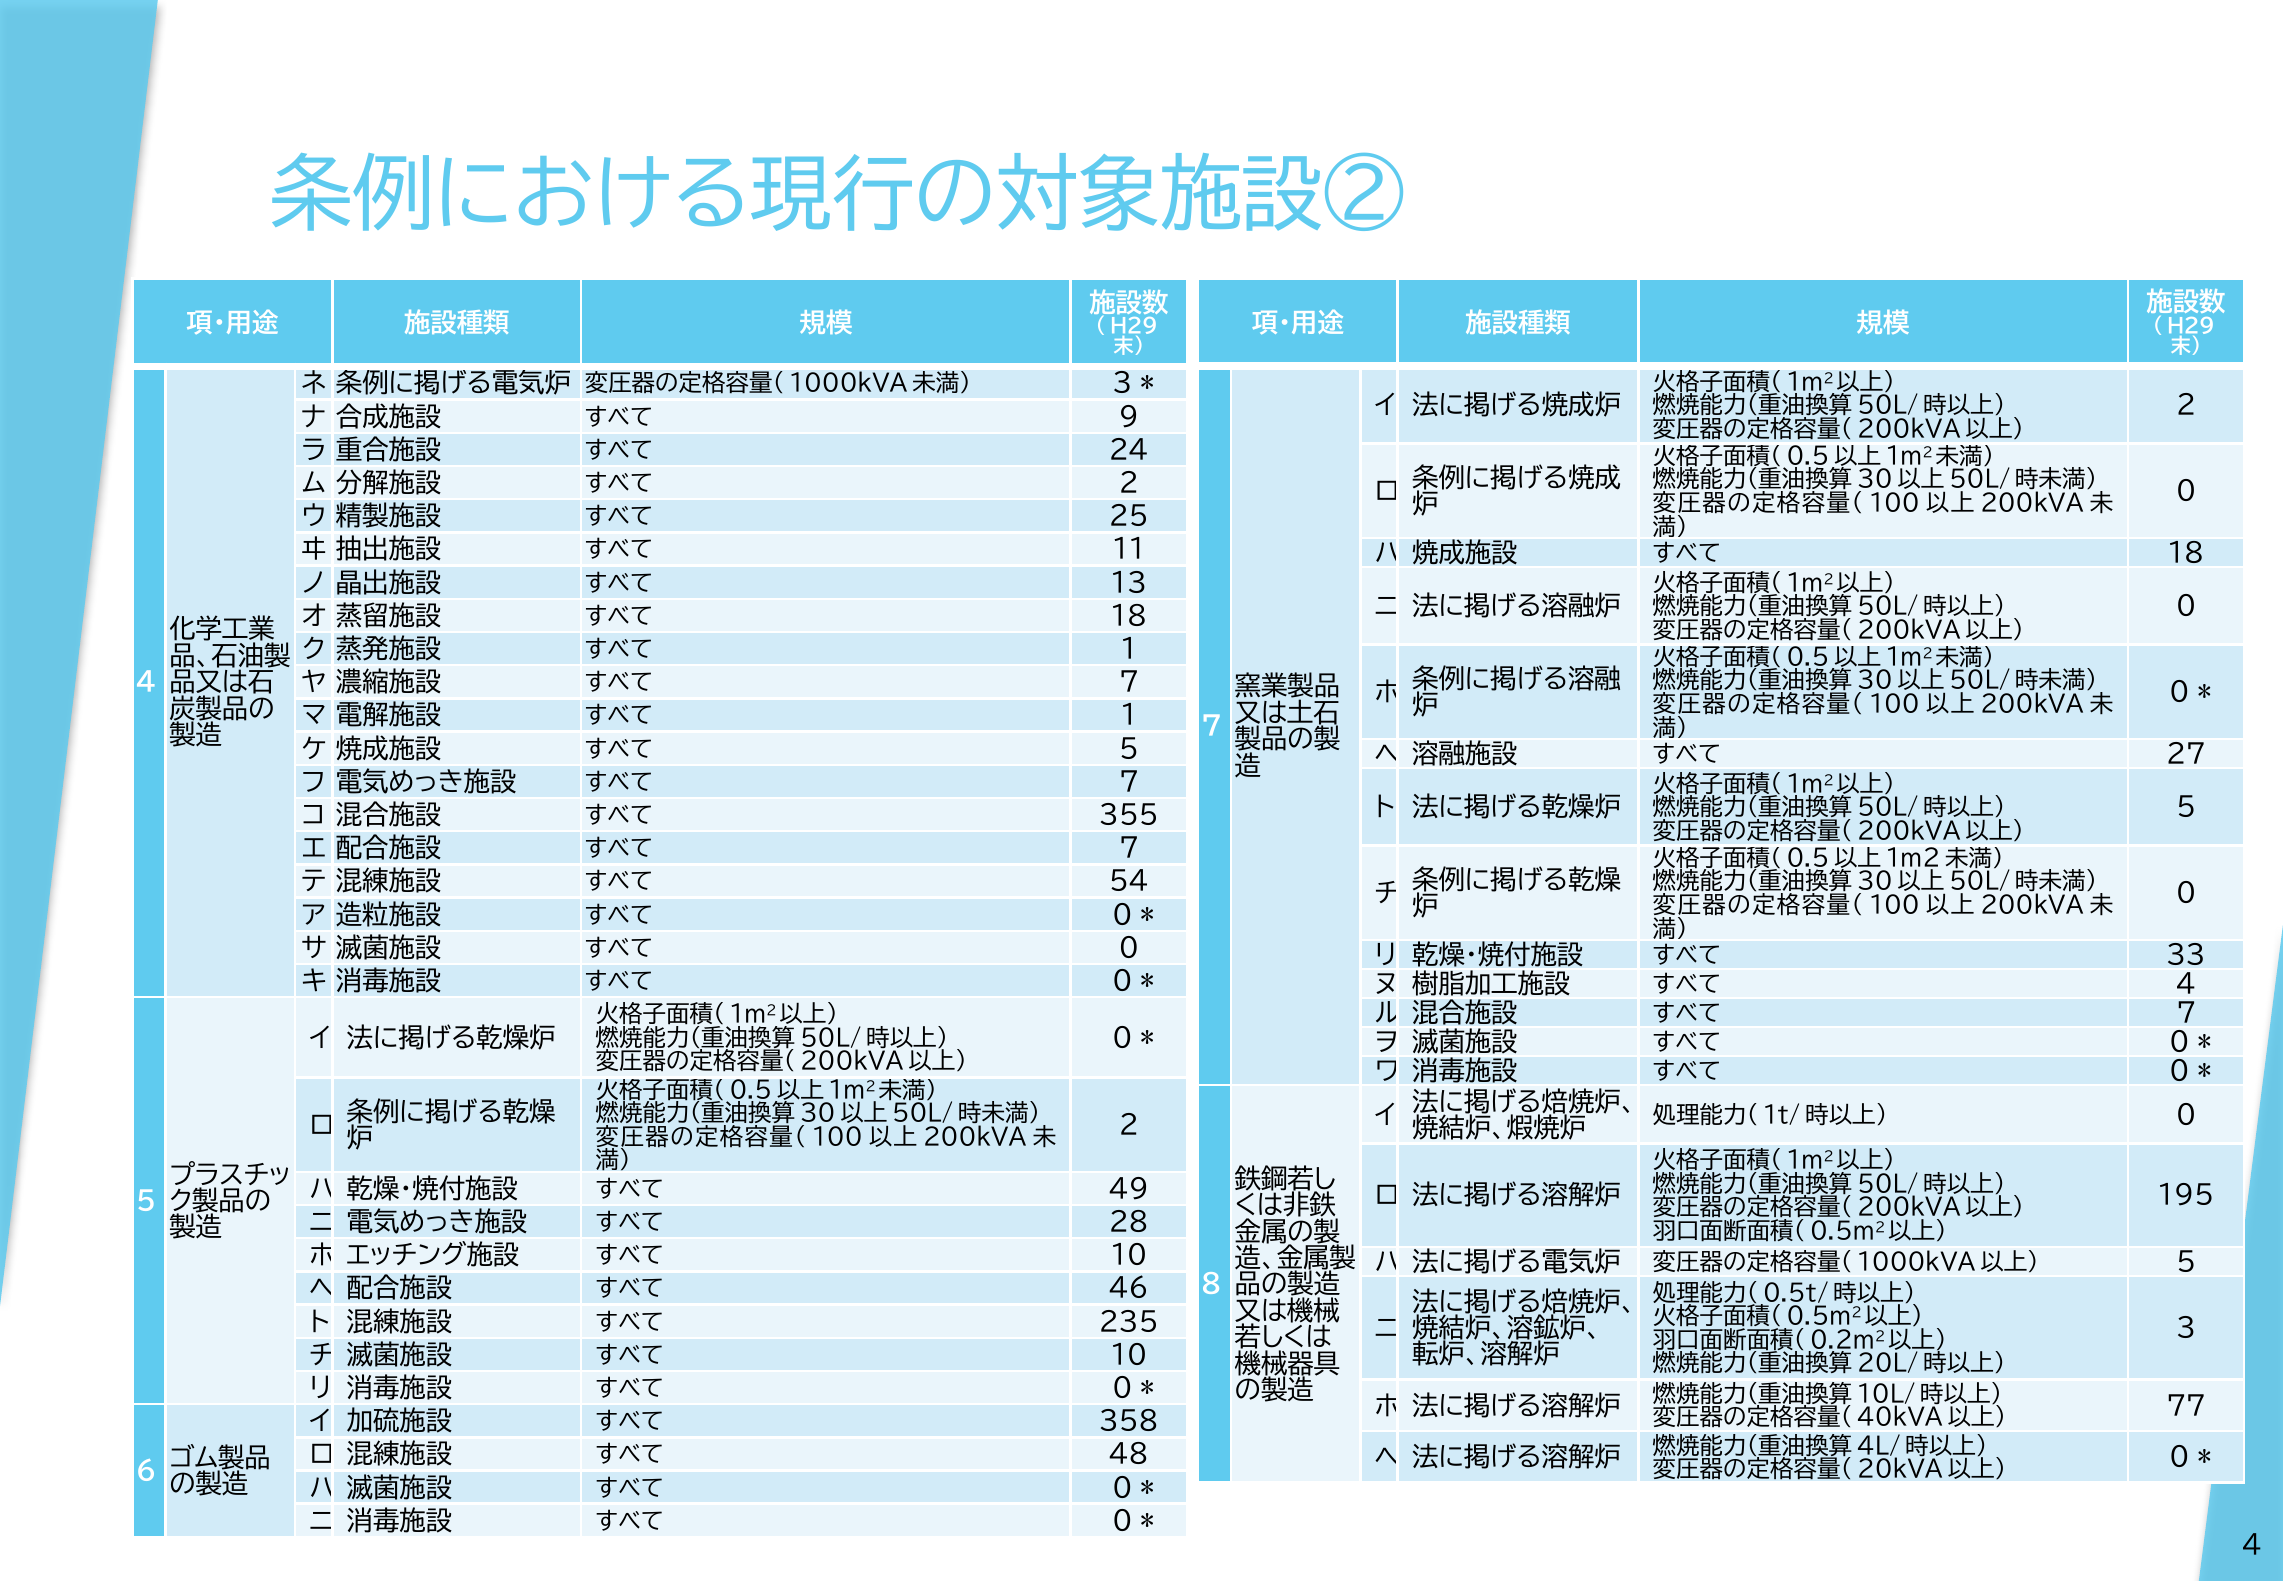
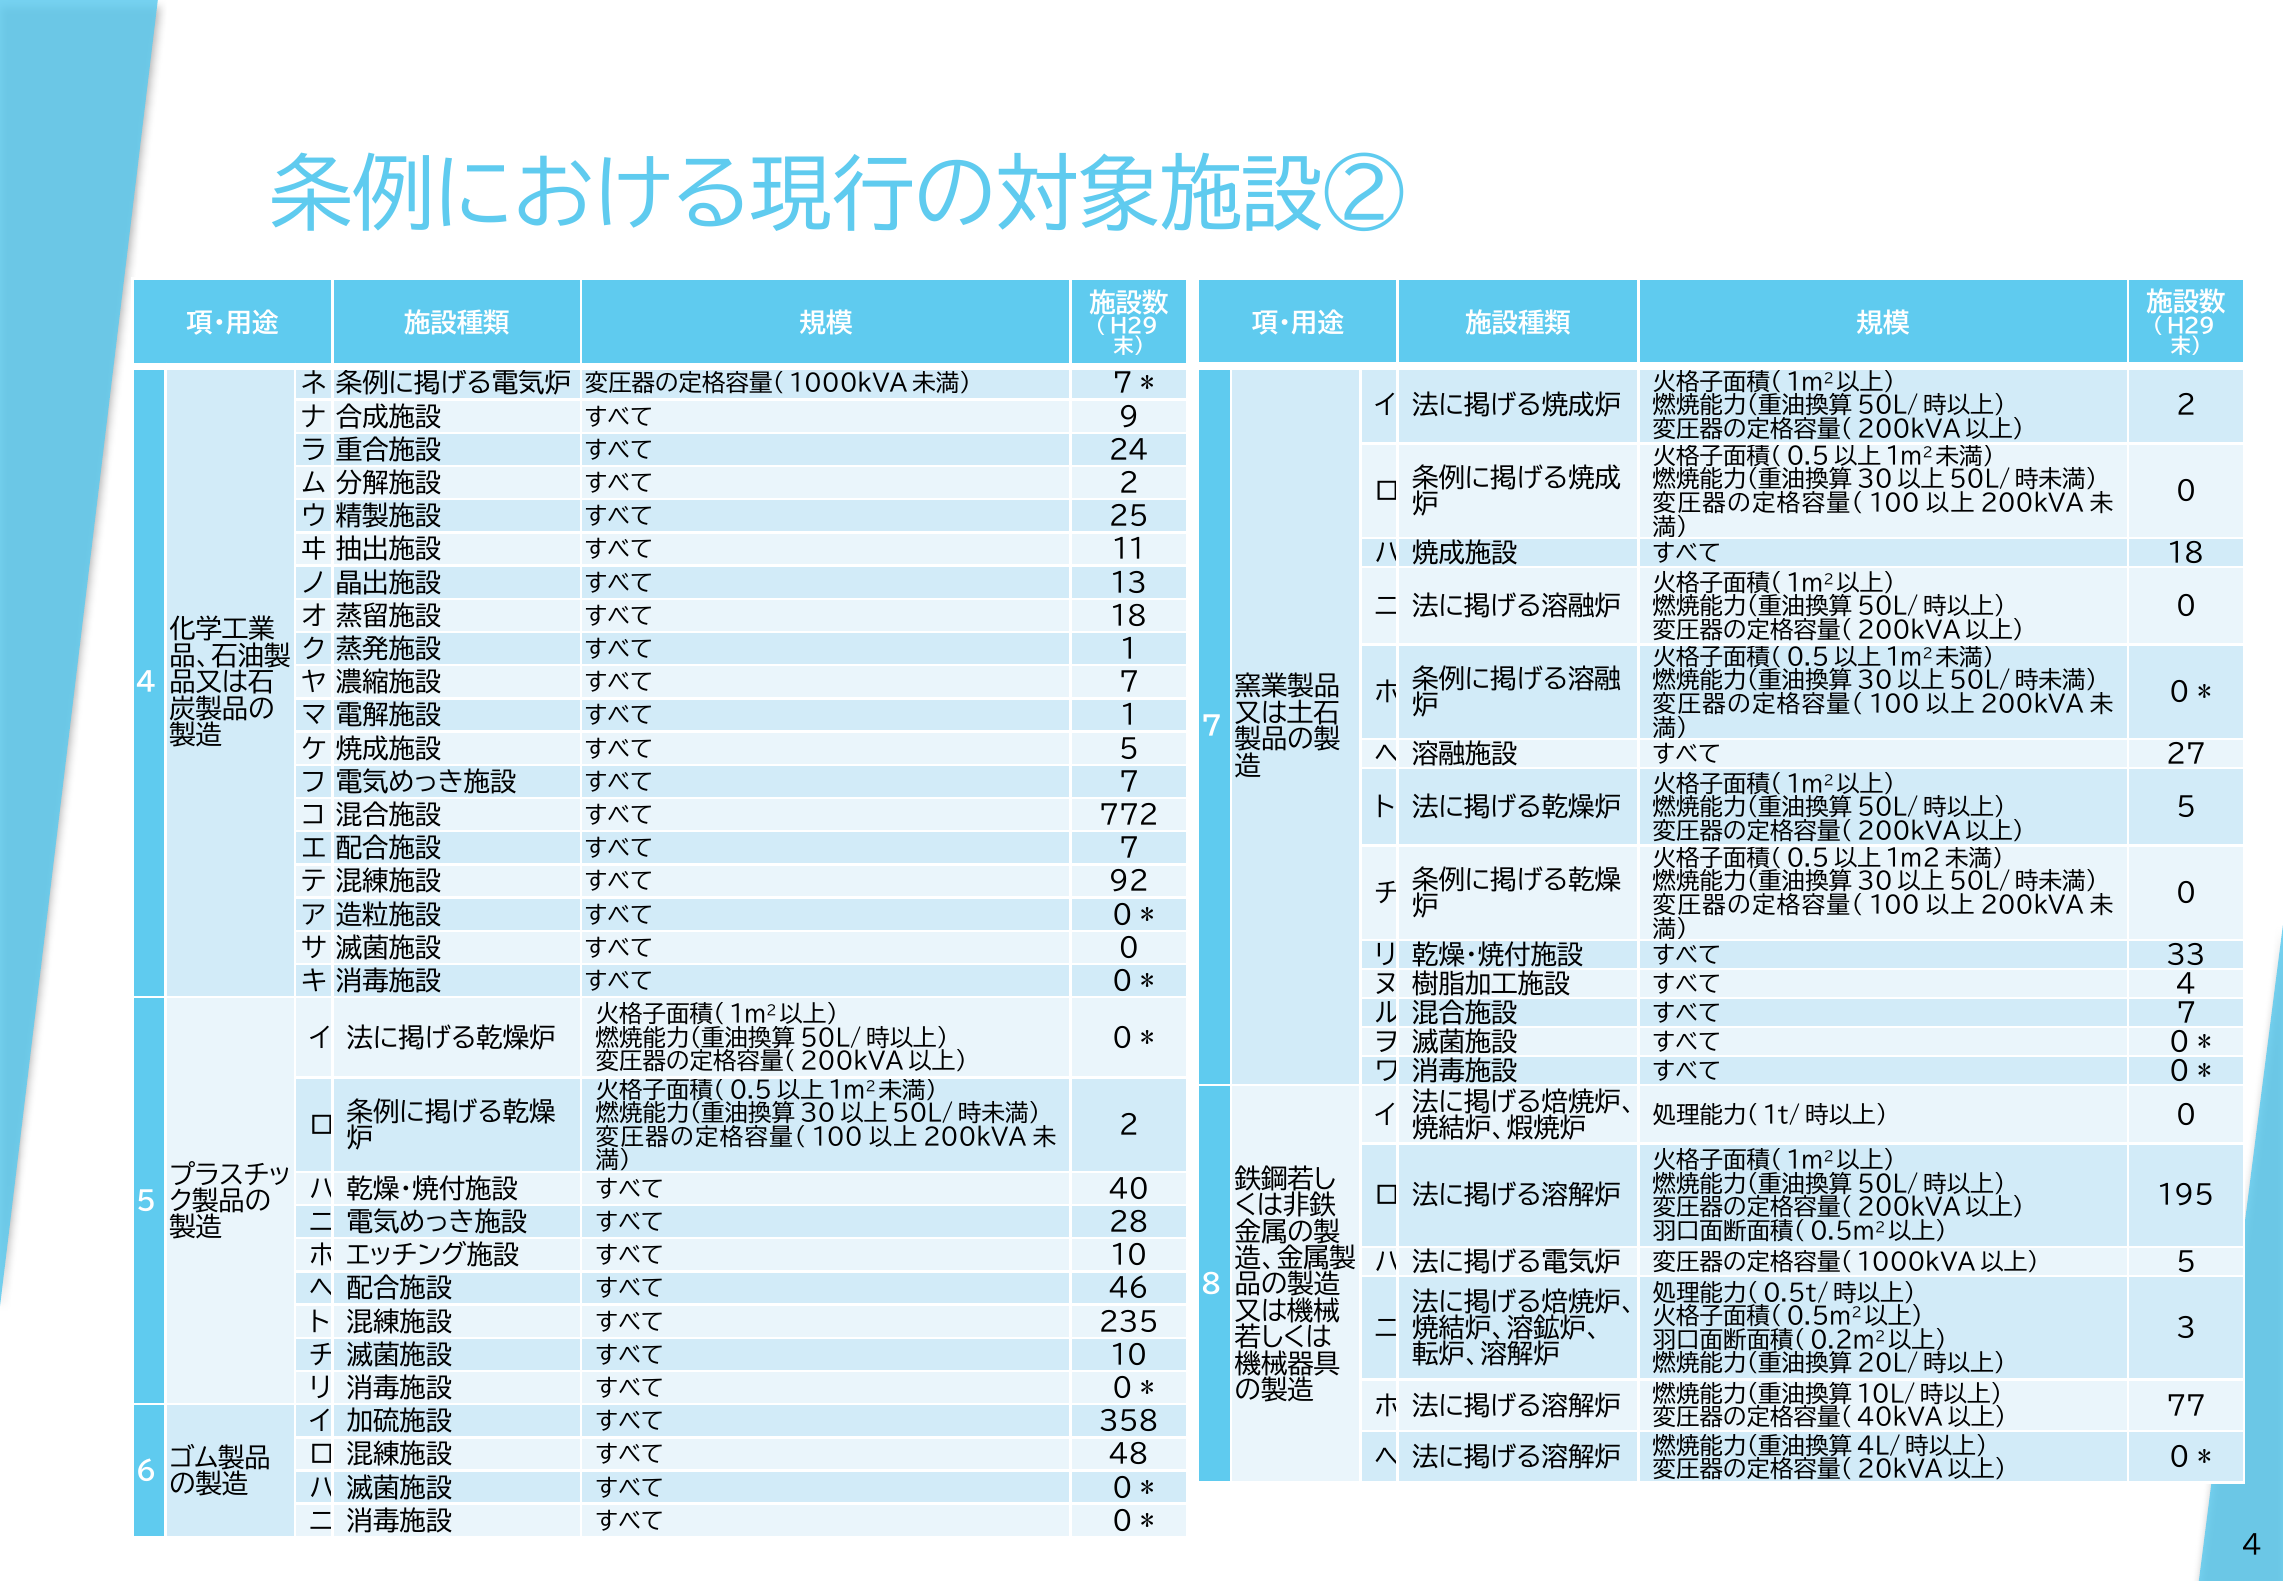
3 at (1122, 384): 3 -> 7
355: 355 -> 772
54: 54 -> 92
49: 49 -> 40
